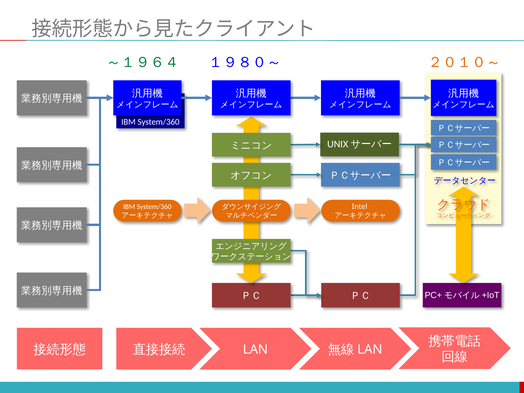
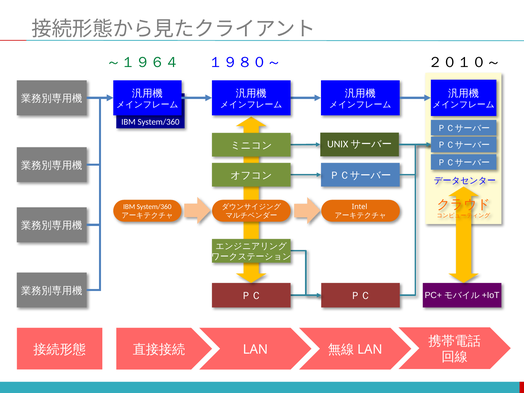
２０１０～ colour: orange -> black
